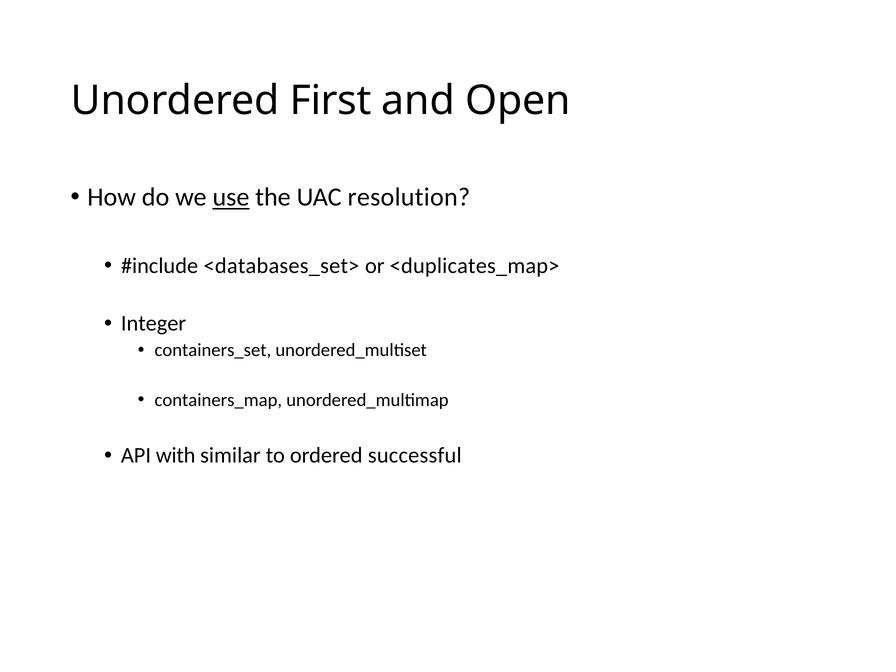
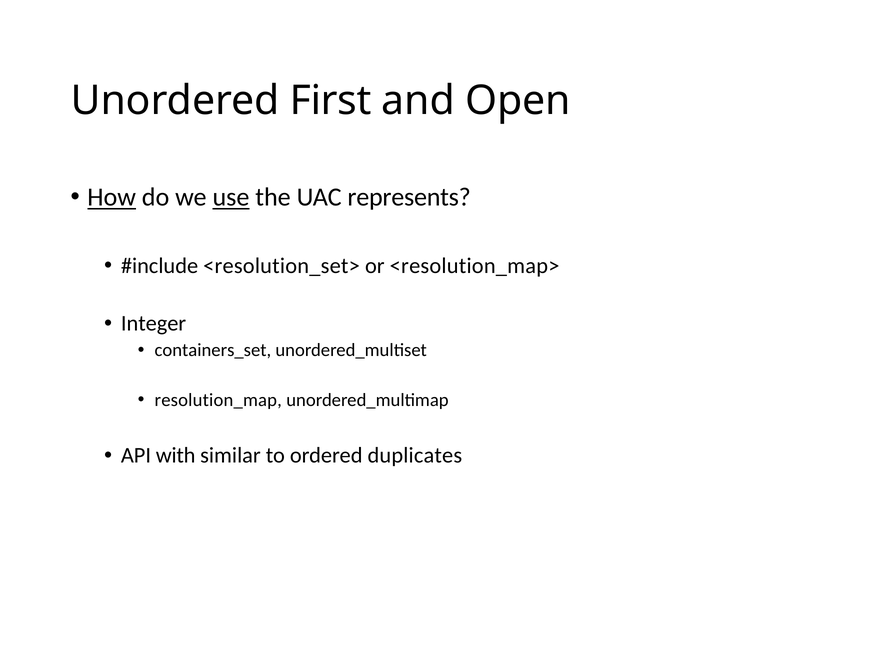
How underline: none -> present
resolution: resolution -> represents
<databases_set>: <databases_set> -> <resolution_set>
<duplicates_map>: <duplicates_map> -> <resolution_map>
containers_map: containers_map -> resolution_map
successful: successful -> duplicates
